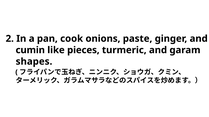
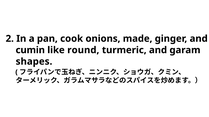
paste: paste -> made
pieces: pieces -> round
